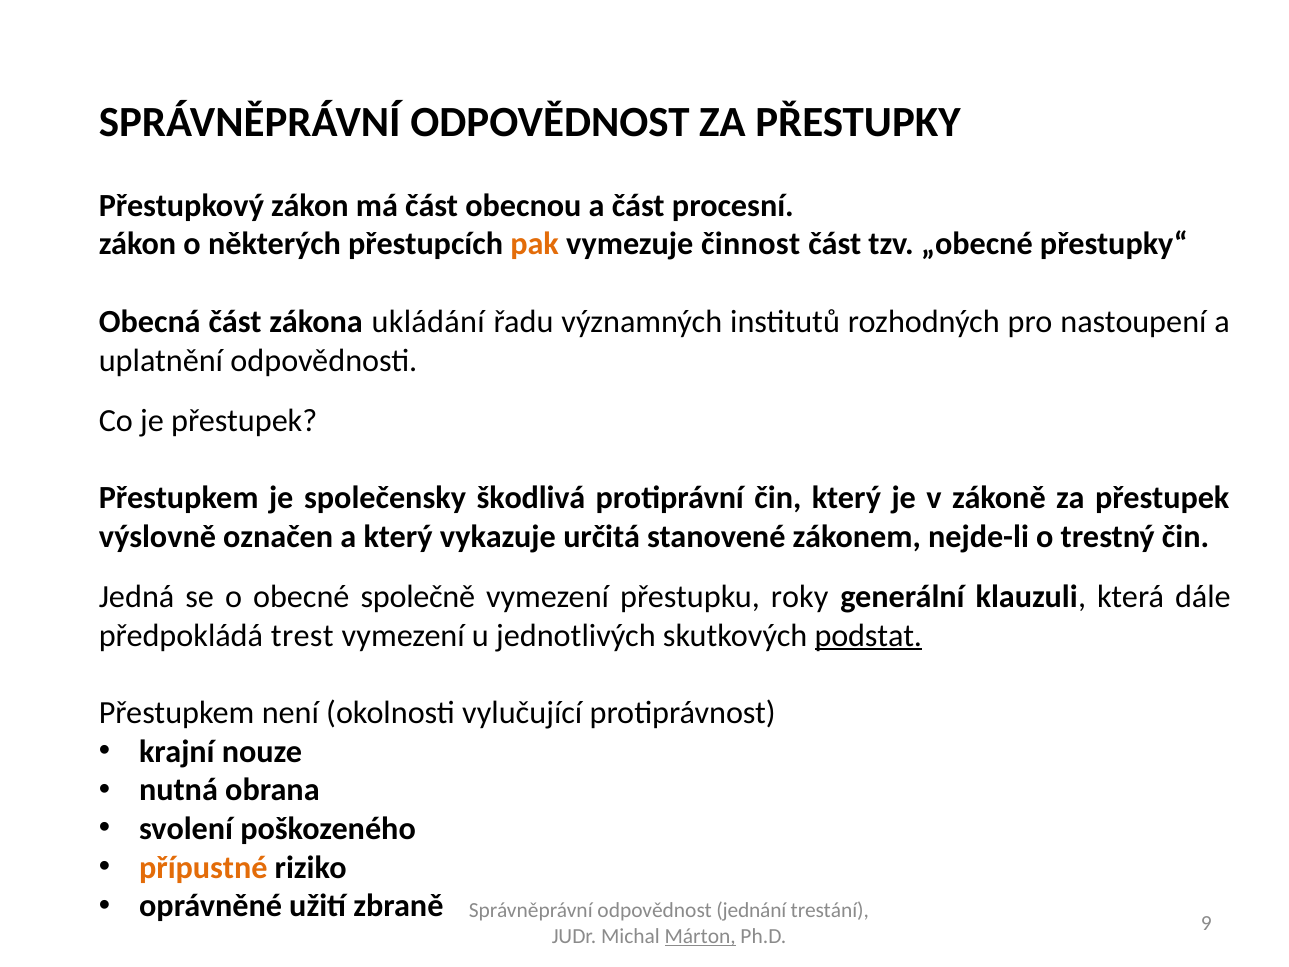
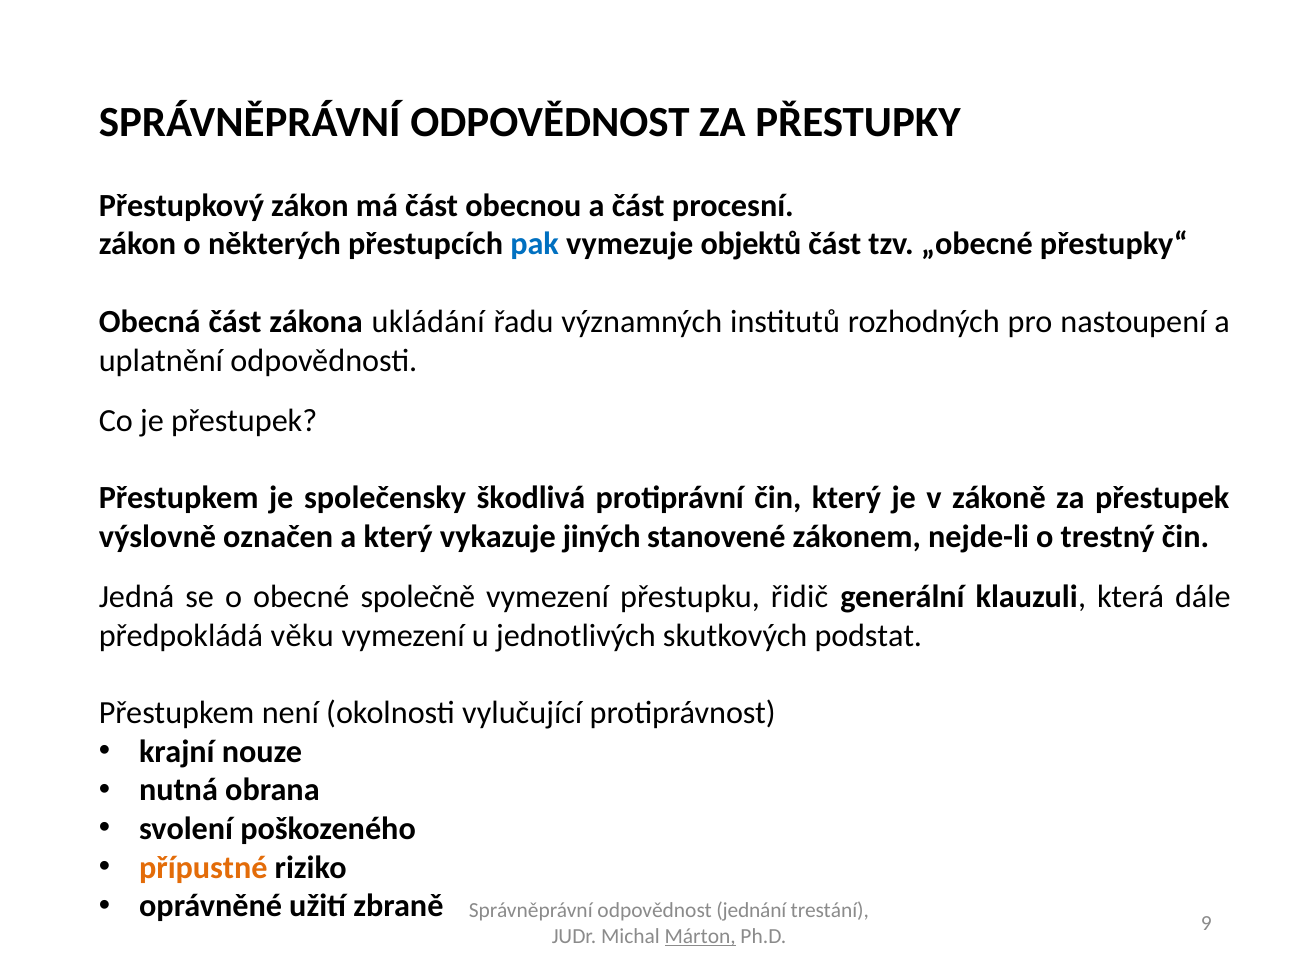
pak colour: orange -> blue
činnost: činnost -> objektů
určitá: určitá -> jiných
roky: roky -> řidič
trest: trest -> věku
podstat underline: present -> none
